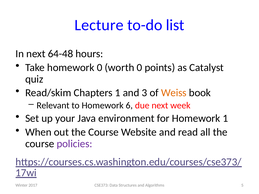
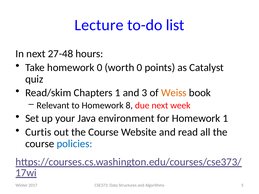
64-48: 64-48 -> 27-48
6: 6 -> 8
When: When -> Curtis
policies colour: purple -> blue
